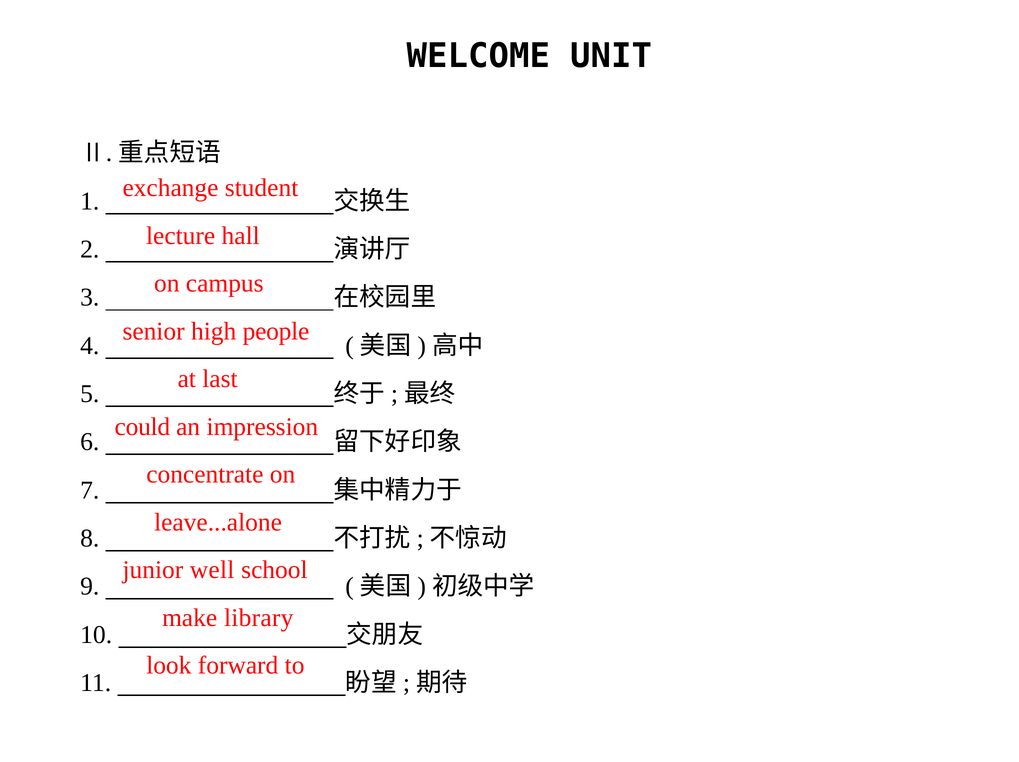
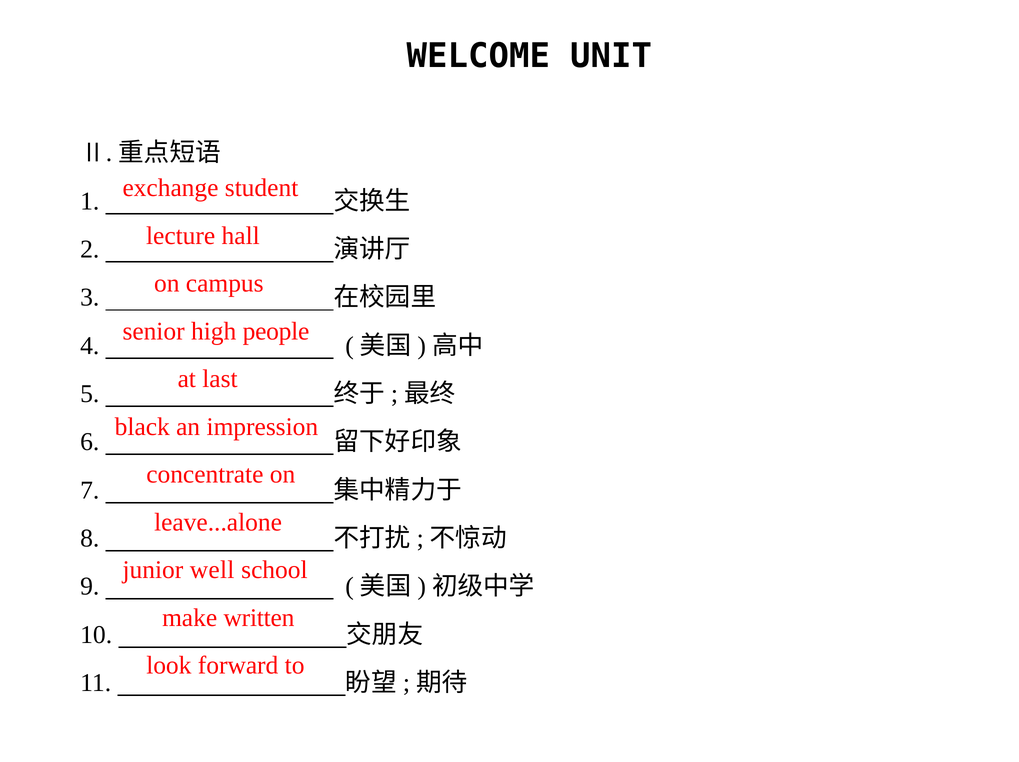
could: could -> black
library: library -> written
